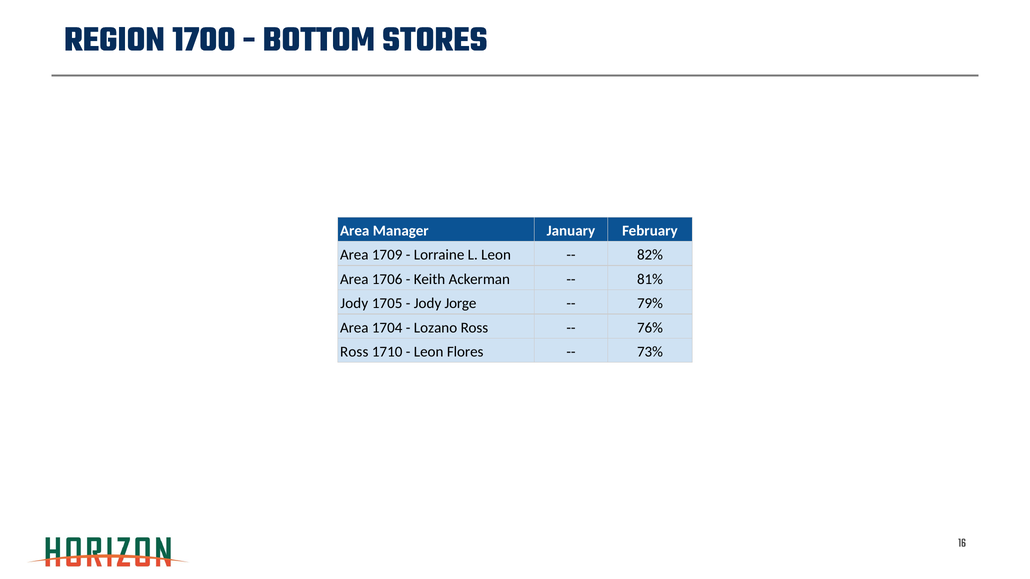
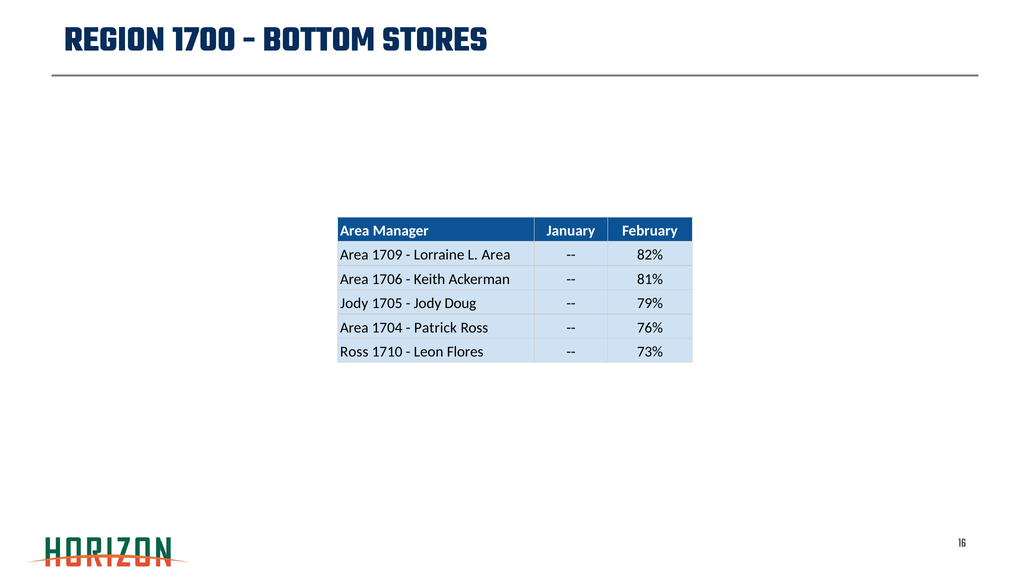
L Leon: Leon -> Area
Jorge: Jorge -> Doug
Lozano: Lozano -> Patrick
